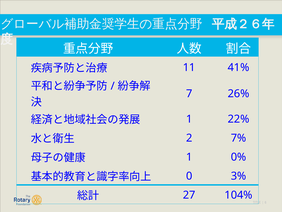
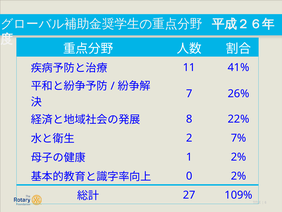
1 at (189, 119): 1 -> 8
1 0%: 0% -> 2%
0 3%: 3% -> 2%
104%: 104% -> 109%
